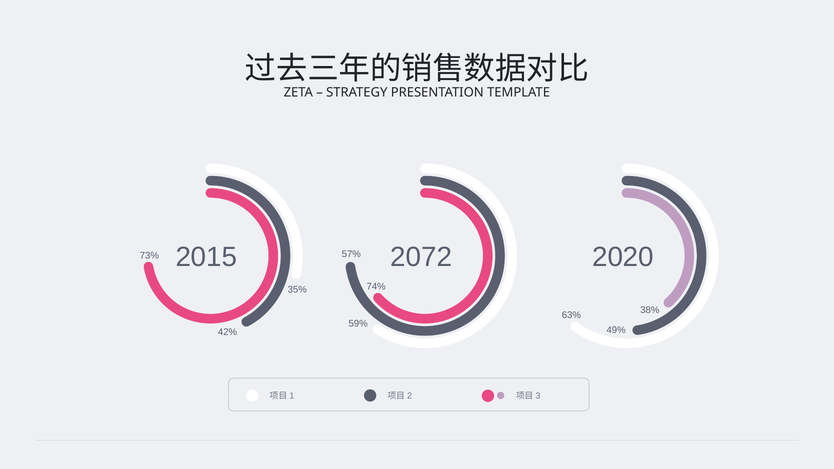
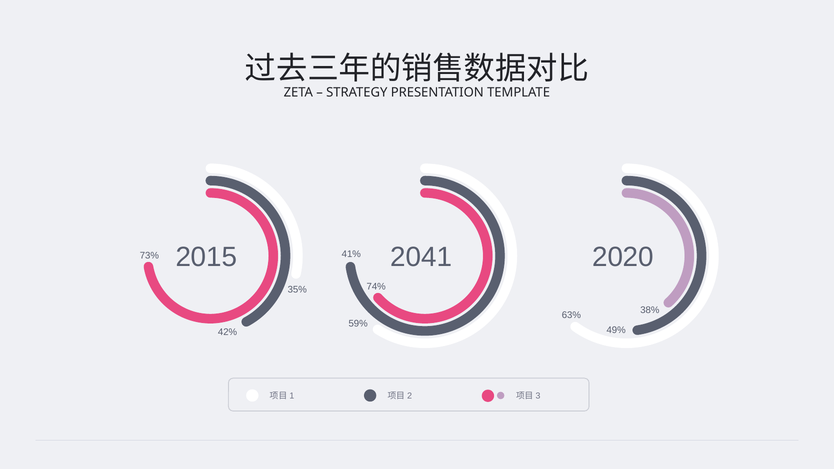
2072: 2072 -> 2041
57%: 57% -> 41%
